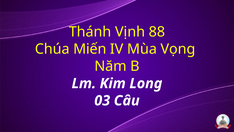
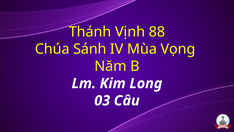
Miến: Miến -> Sánh
